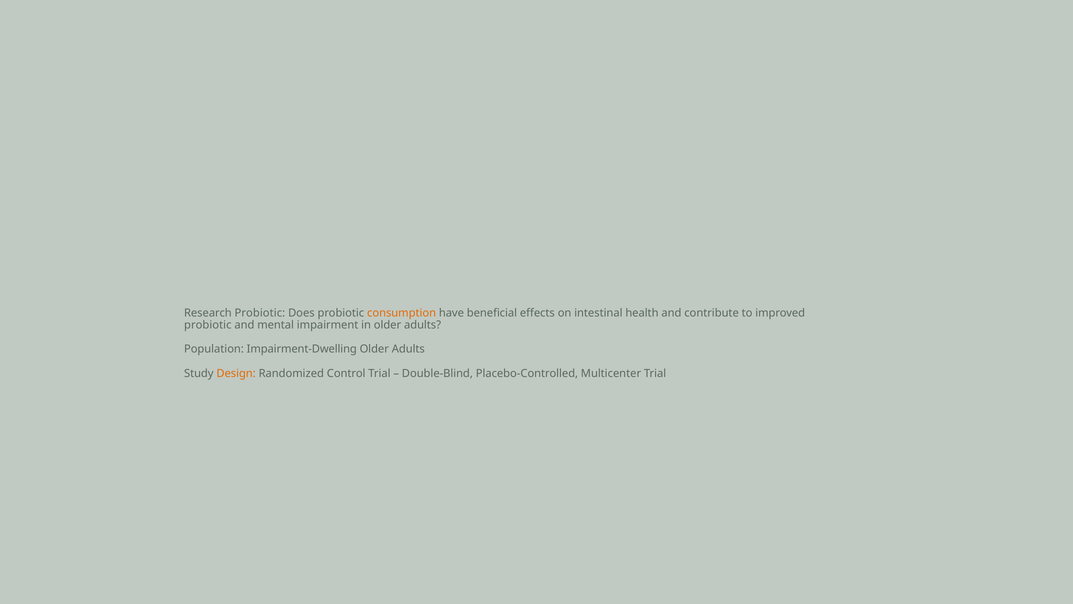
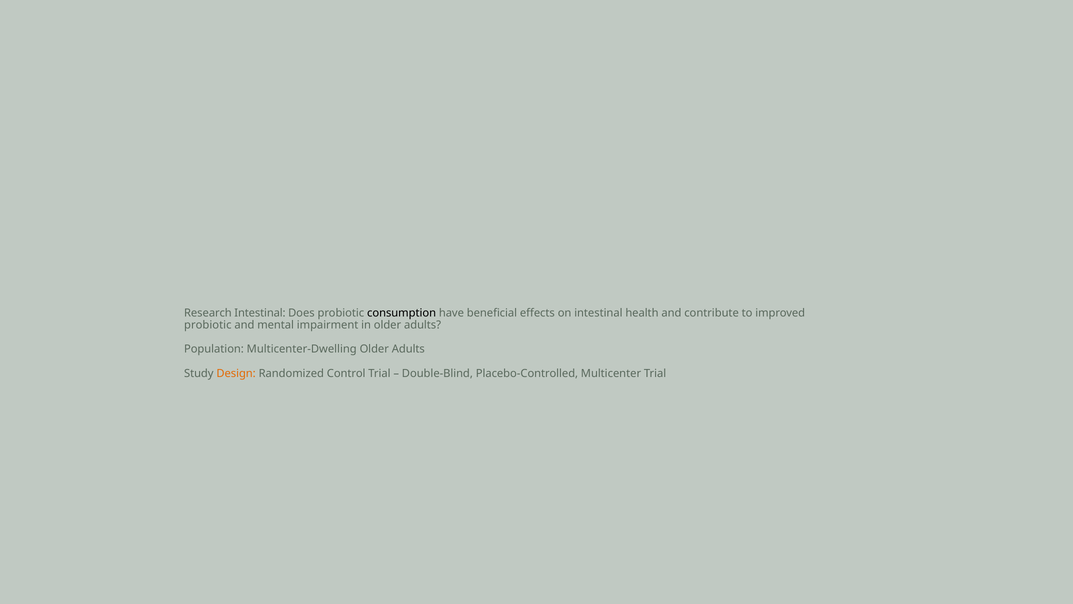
Research Probiotic: Probiotic -> Intestinal
consumption colour: orange -> black
Impairment-Dwelling: Impairment-Dwelling -> Multicenter-Dwelling
